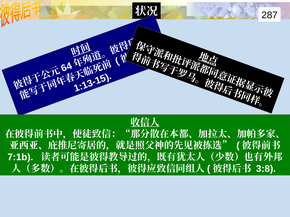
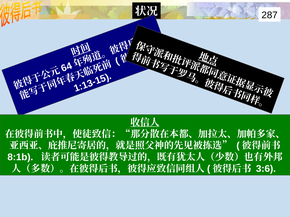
7:1b: 7:1b -> 8:1b
3:8: 3:8 -> 3:6
